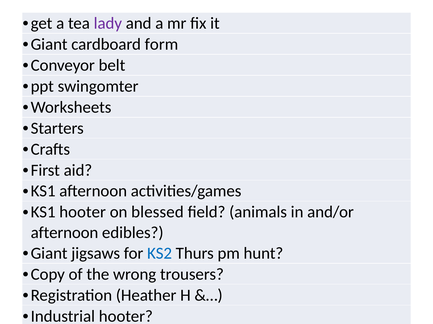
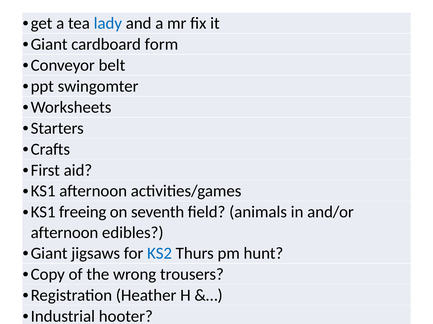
lady colour: purple -> blue
KS1 hooter: hooter -> freeing
blessed: blessed -> seventh
